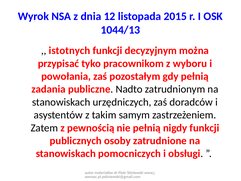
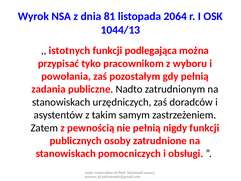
12: 12 -> 81
2015: 2015 -> 2064
decyzyjnym: decyzyjnym -> podlegająca
